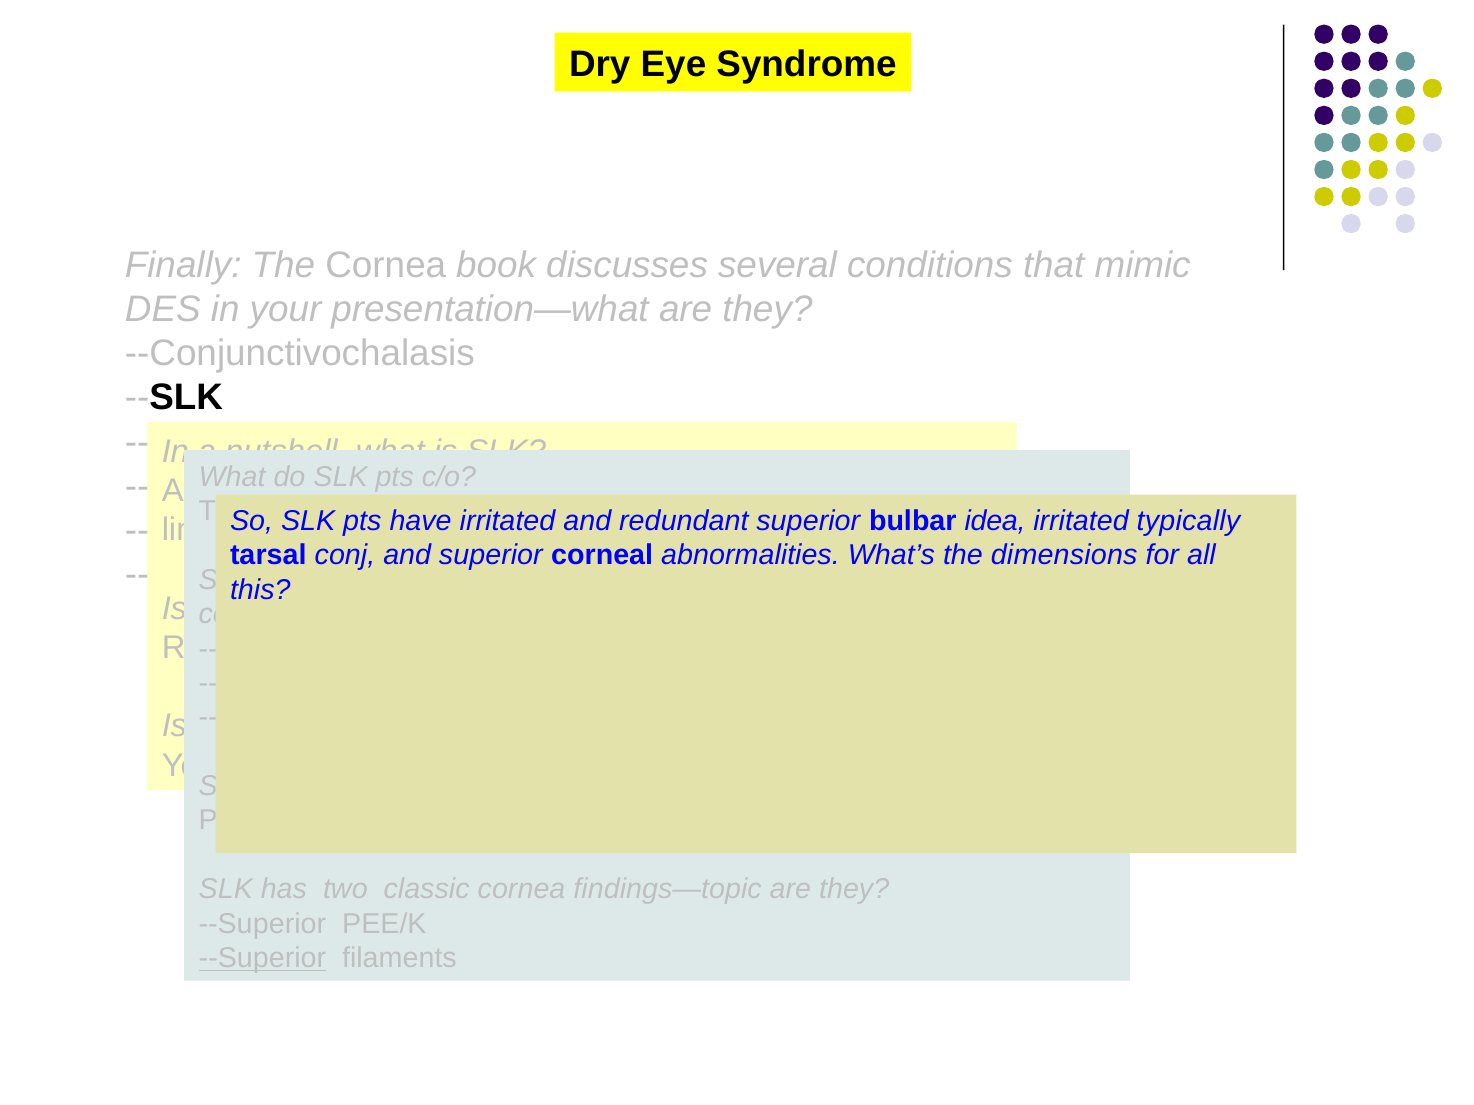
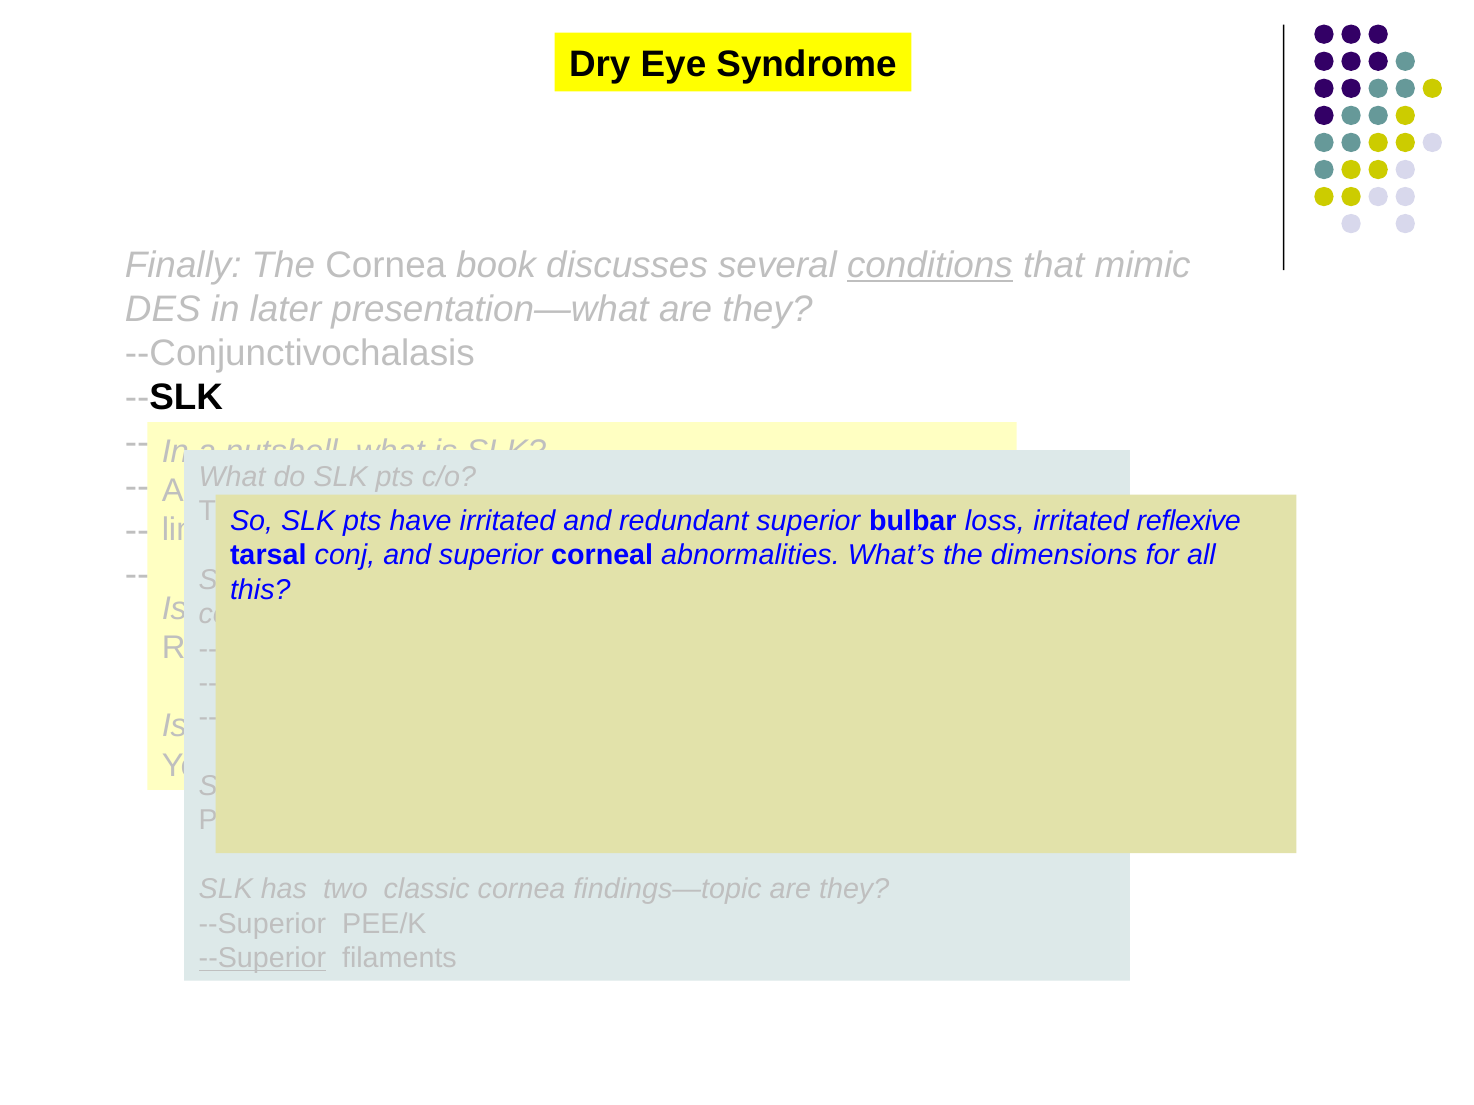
conditions underline: none -> present
your: your -> later
idea: idea -> loss
typically: typically -> reflexive
